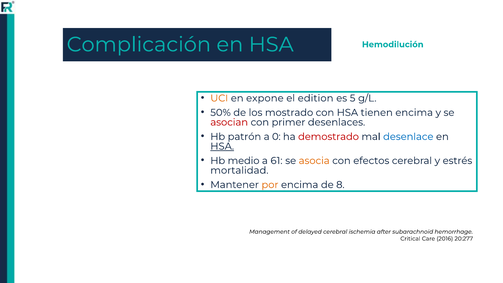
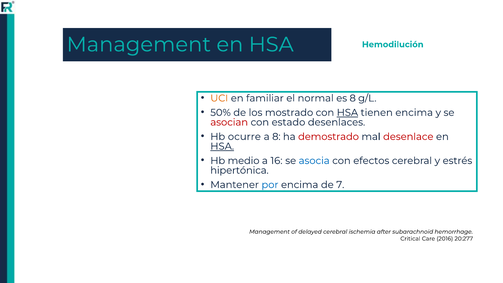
Complicación at (139, 45): Complicación -> Management
expone: expone -> familiar
edition: edition -> normal
es 5: 5 -> 8
HSA at (347, 113) underline: none -> present
primer: primer -> estado
patrón: patrón -> ocurre
a 0: 0 -> 8
desenlace colour: blue -> red
61: 61 -> 16
asocia colour: orange -> blue
mortalidad: mortalidad -> hipertónica
por colour: orange -> blue
8: 8 -> 7
